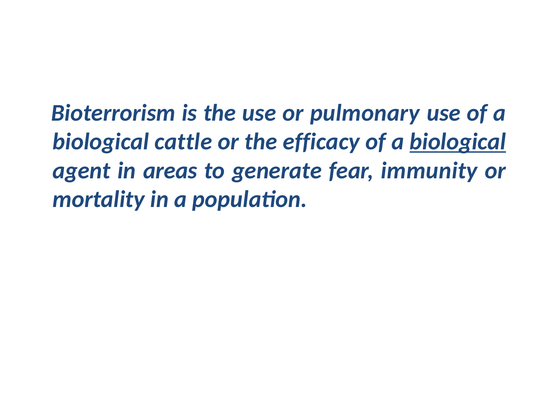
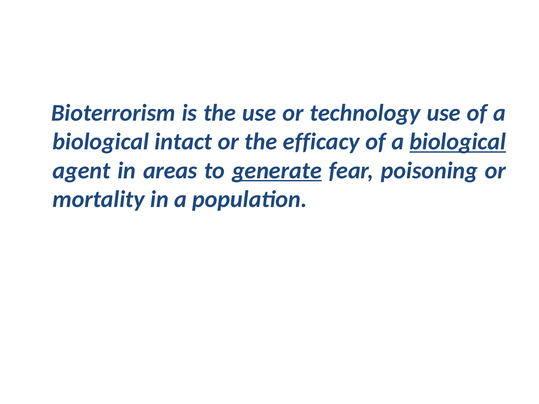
pulmonary: pulmonary -> technology
cattle: cattle -> intact
generate underline: none -> present
immunity: immunity -> poisoning
